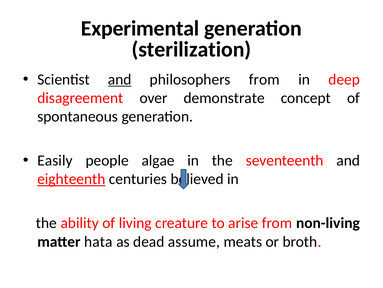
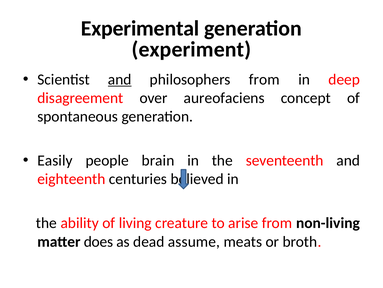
sterilization: sterilization -> experiment
demonstrate: demonstrate -> aureofaciens
algae: algae -> brain
eighteenth underline: present -> none
hata: hata -> does
